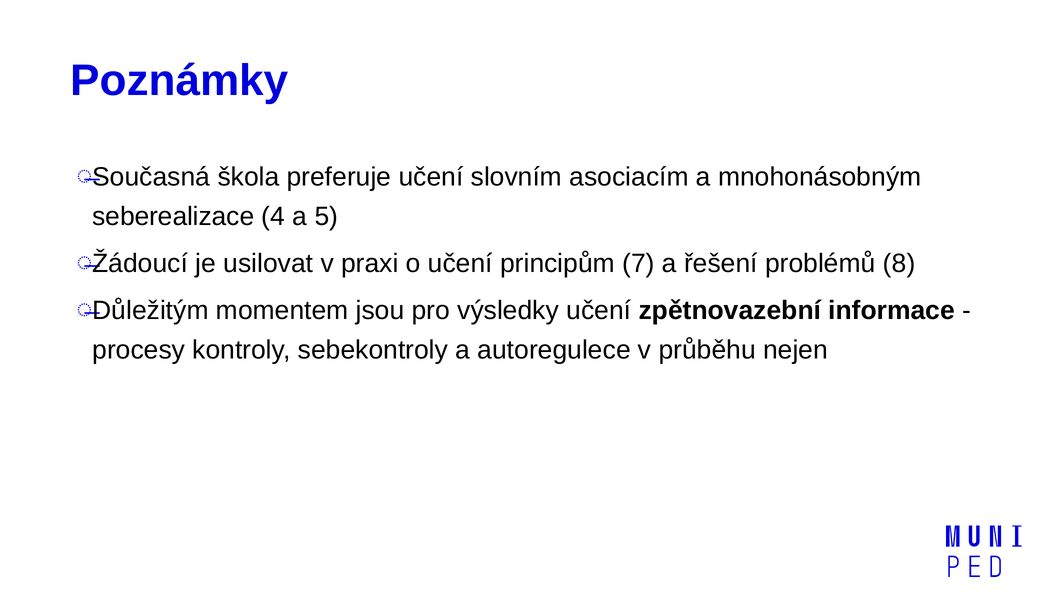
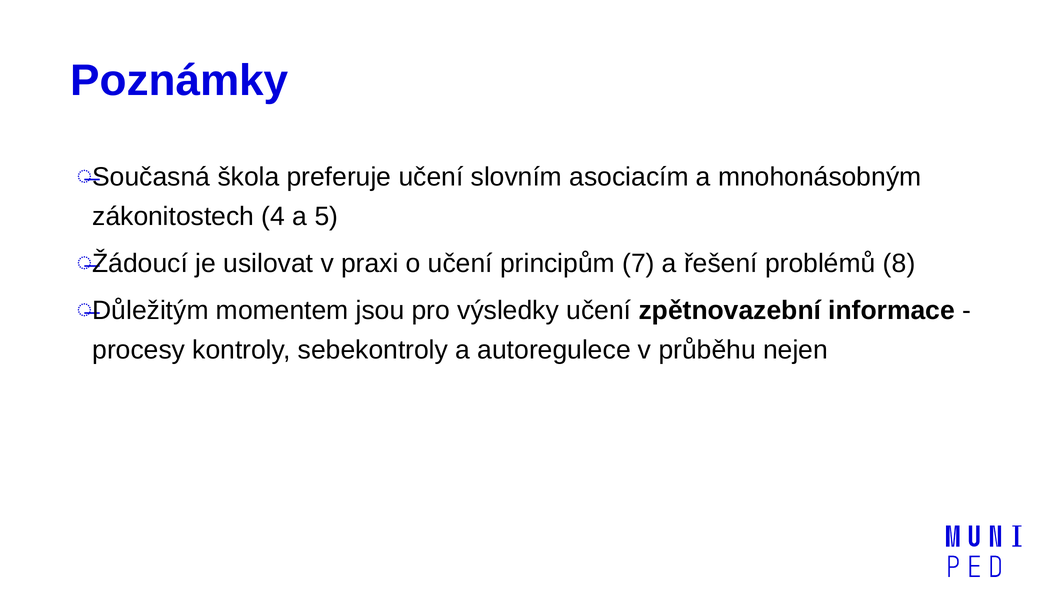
seberealizace: seberealizace -> zákonitostech
